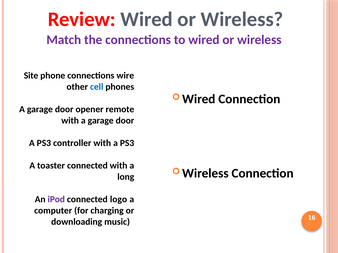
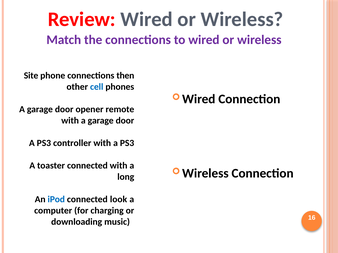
wire: wire -> then
iPod colour: purple -> blue
logo: logo -> look
